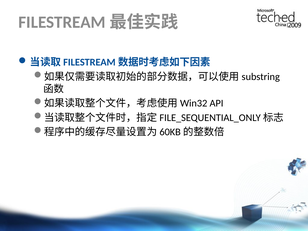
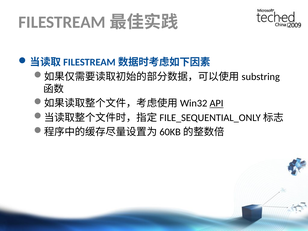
API underline: none -> present
